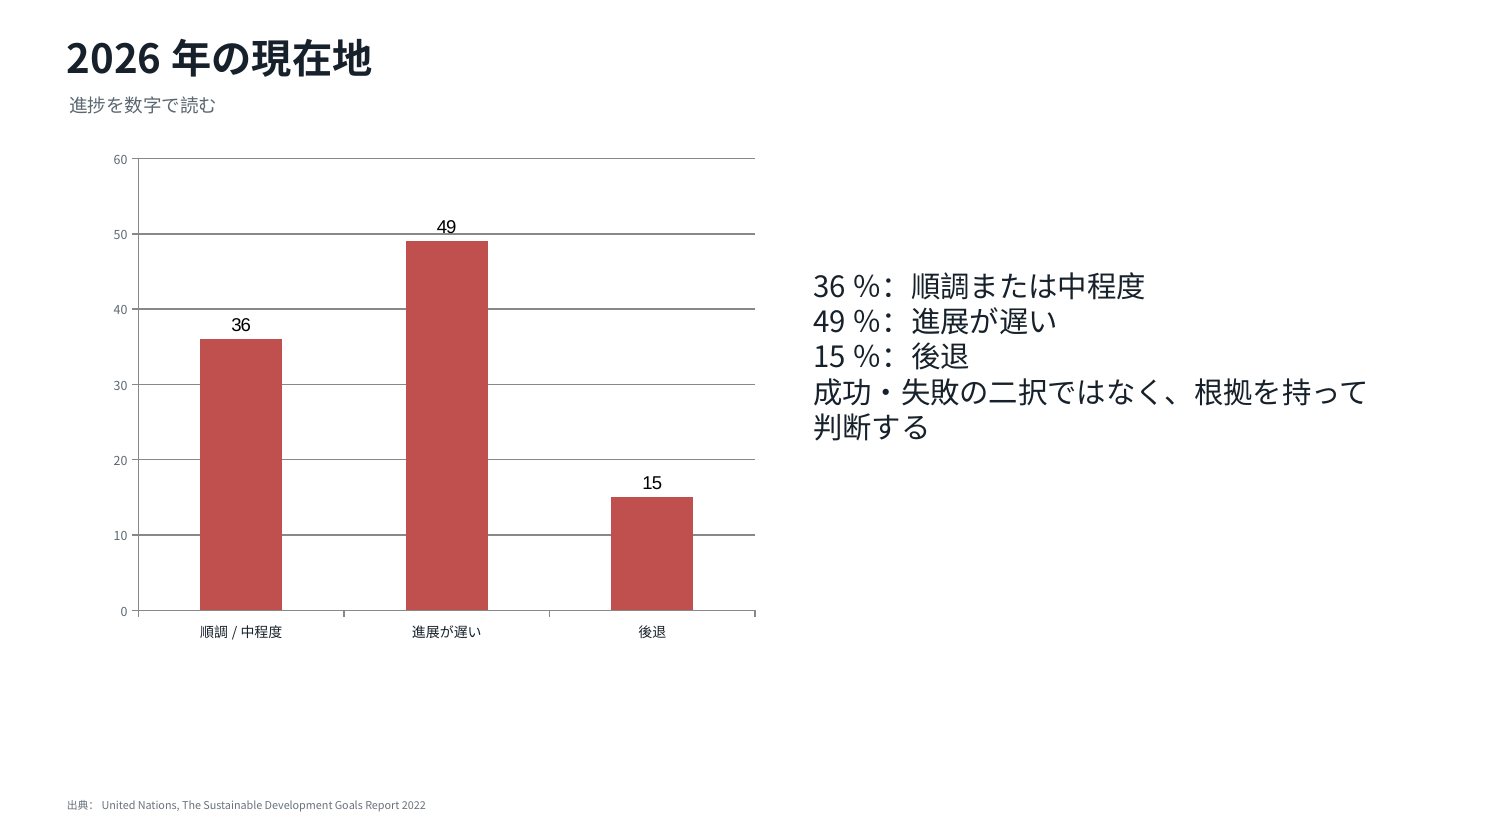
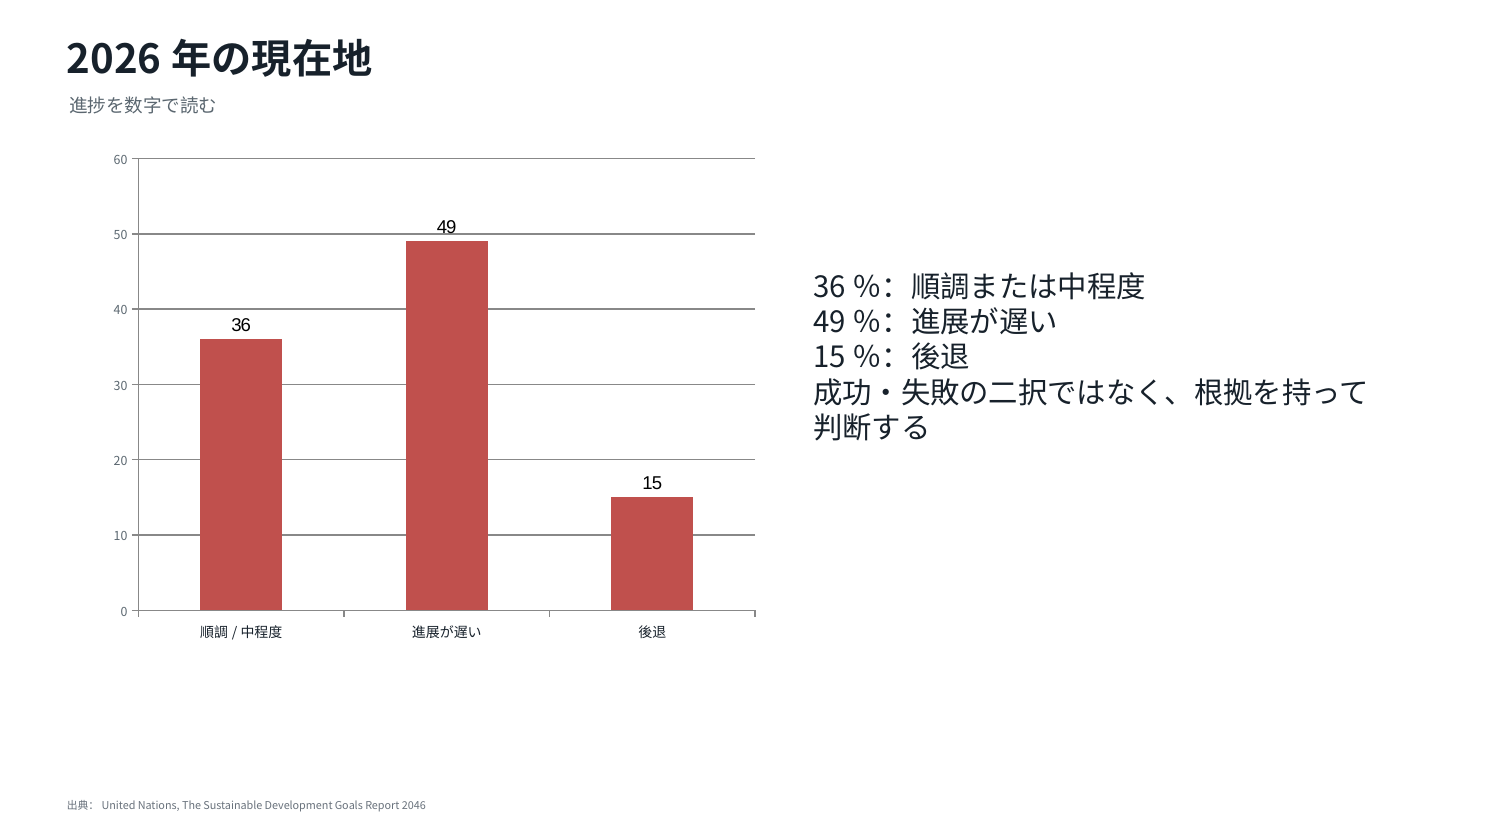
2022: 2022 -> 2046
